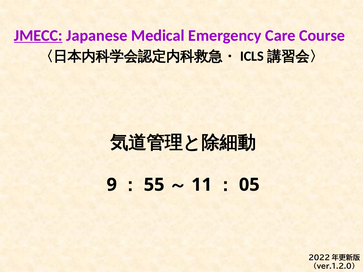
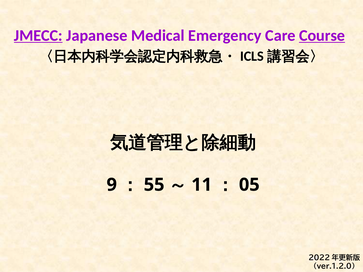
Course underline: none -> present
